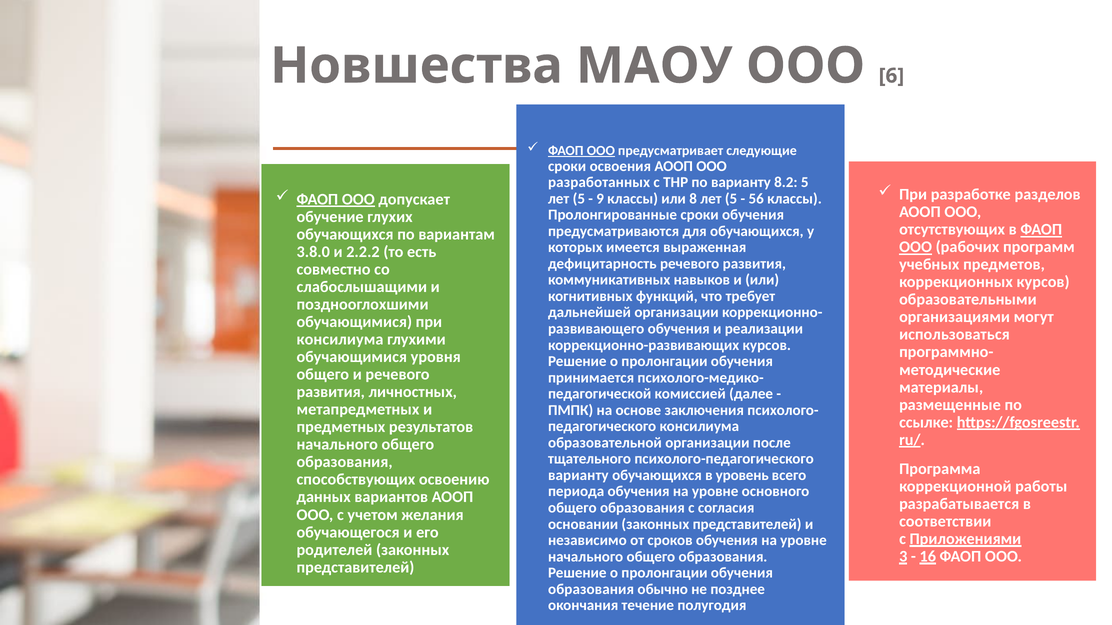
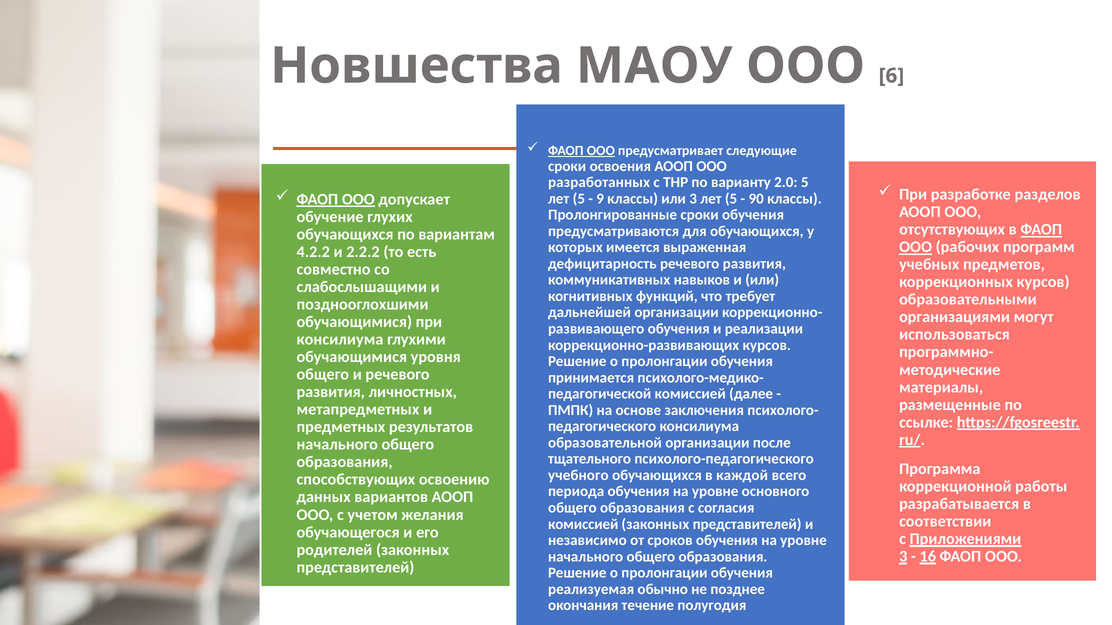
8.2: 8.2 -> 2.0
или 8: 8 -> 3
56: 56 -> 90
3.8.0: 3.8.0 -> 4.2.2
варианту at (578, 476): варианту -> учебного
уровень: уровень -> каждой
основании at (583, 524): основании -> комиссией
образования at (591, 590): образования -> реализуемая
